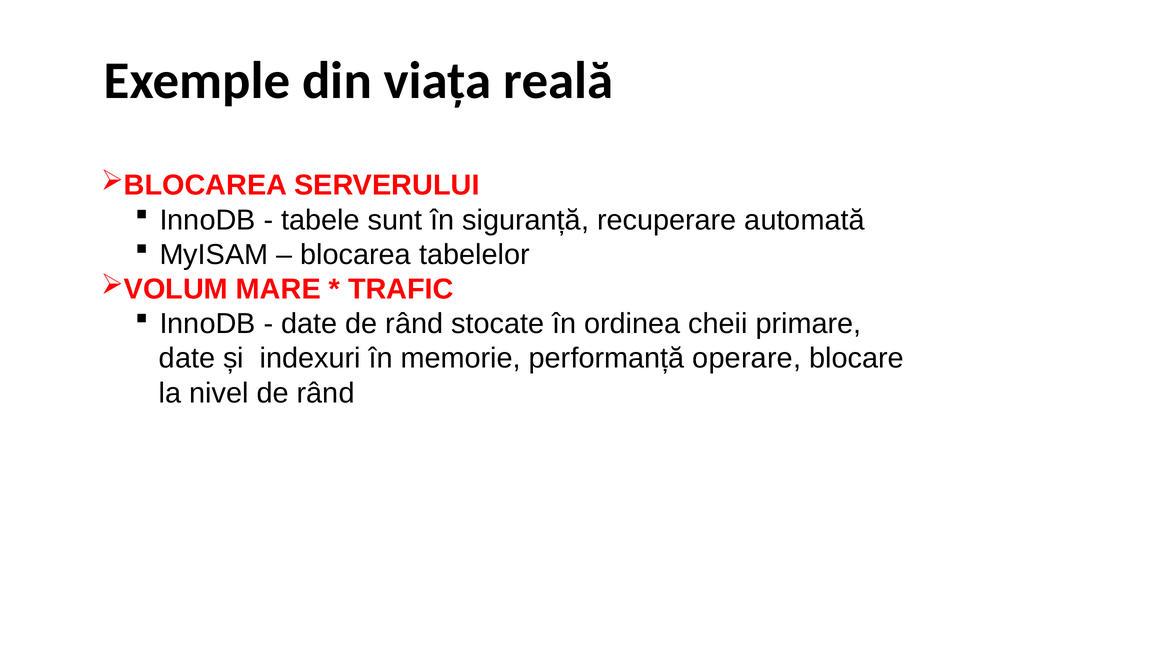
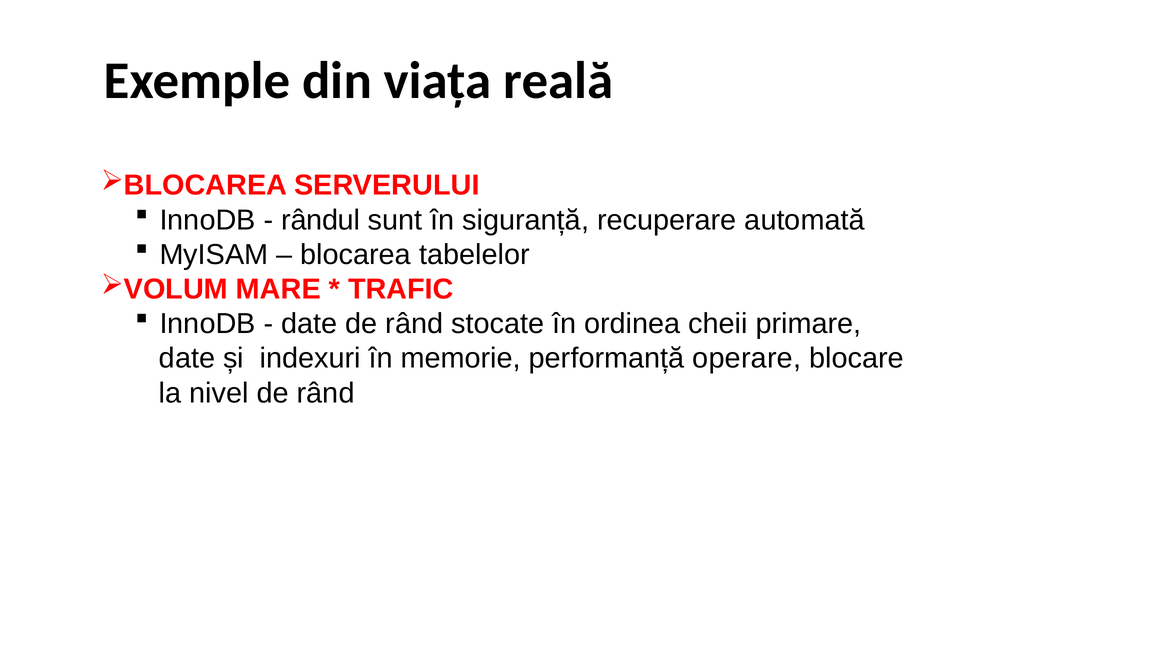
tabele: tabele -> rândul
